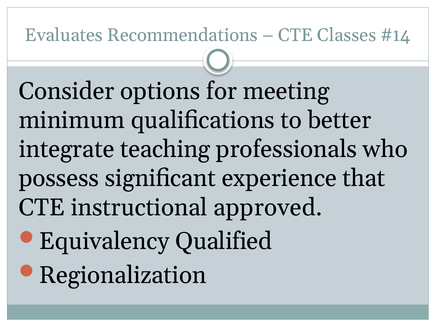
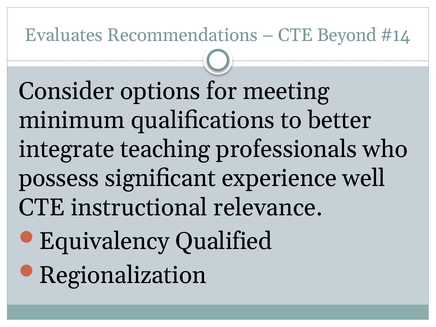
Classes: Classes -> Beyond
that: that -> well
approved: approved -> relevance
